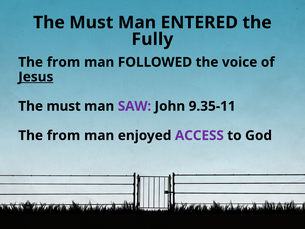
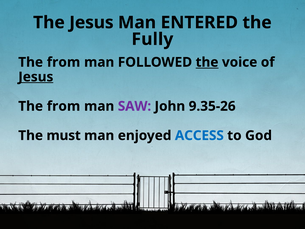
Must at (91, 22): Must -> Jesus
the at (207, 62) underline: none -> present
must at (64, 106): must -> from
9.35-11: 9.35-11 -> 9.35-26
from at (64, 135): from -> must
ACCESS colour: purple -> blue
